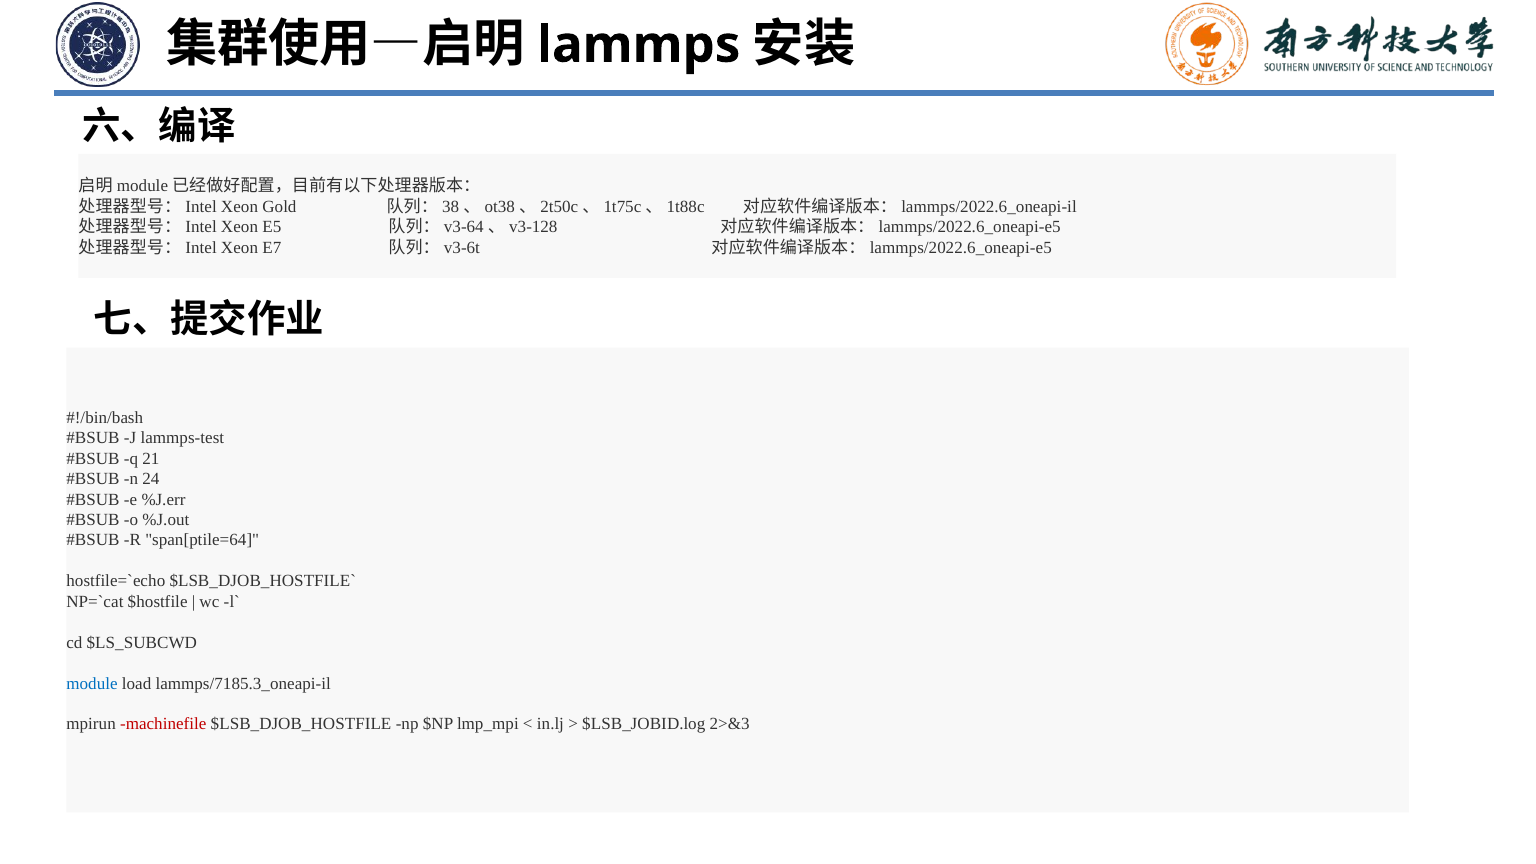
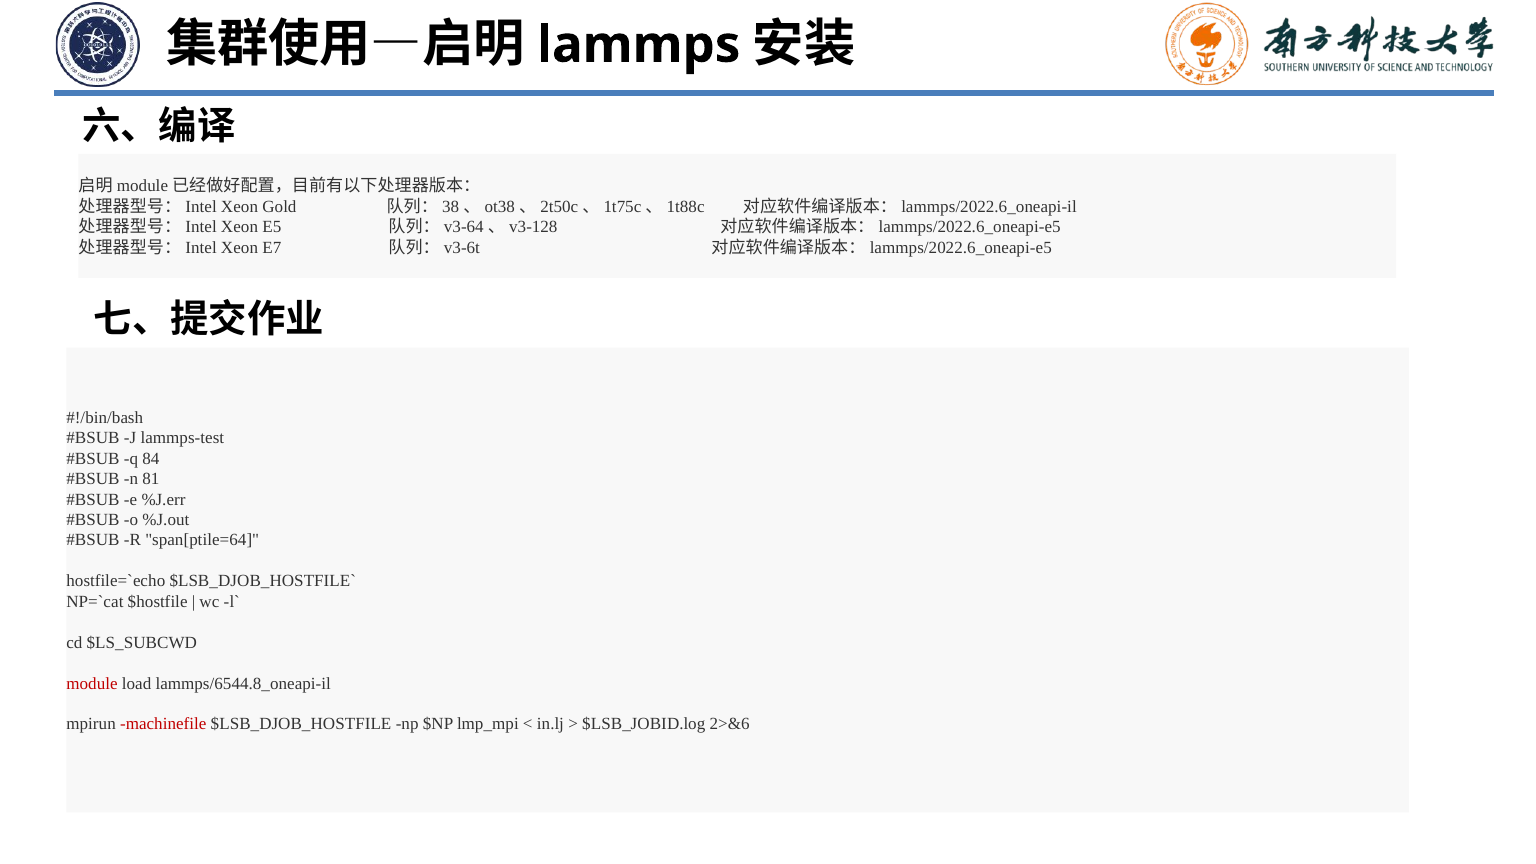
21: 21 -> 84
24: 24 -> 81
module colour: blue -> red
lammps/7185.3_oneapi-il: lammps/7185.3_oneapi-il -> lammps/6544.8_oneapi-il
2>&3: 2>&3 -> 2>&6
